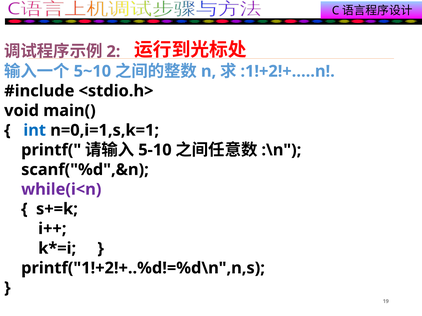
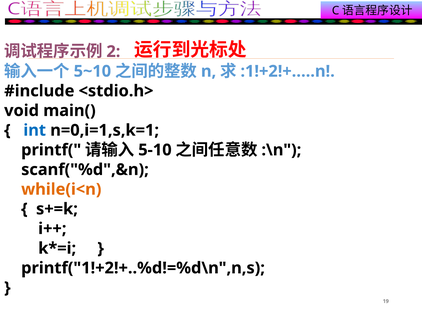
while(i<n colour: purple -> orange
